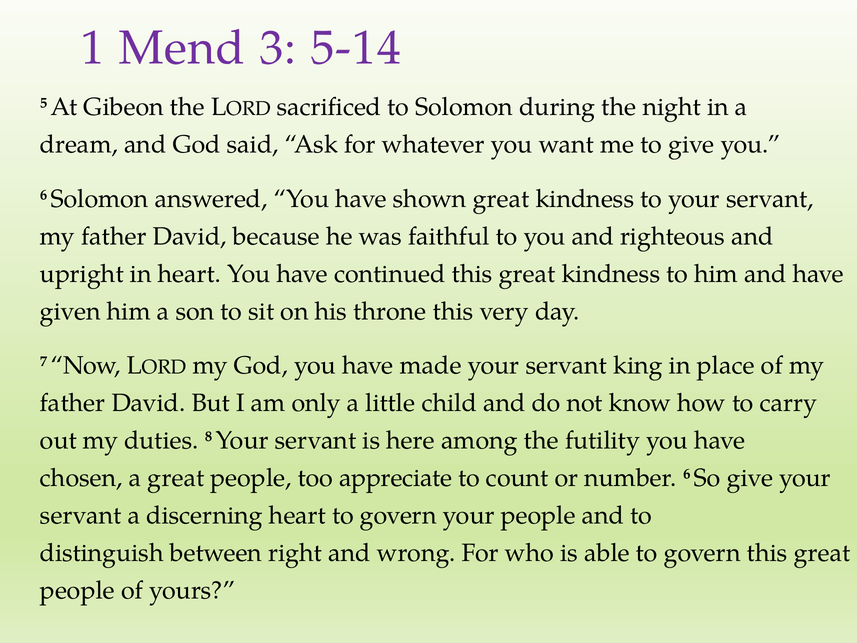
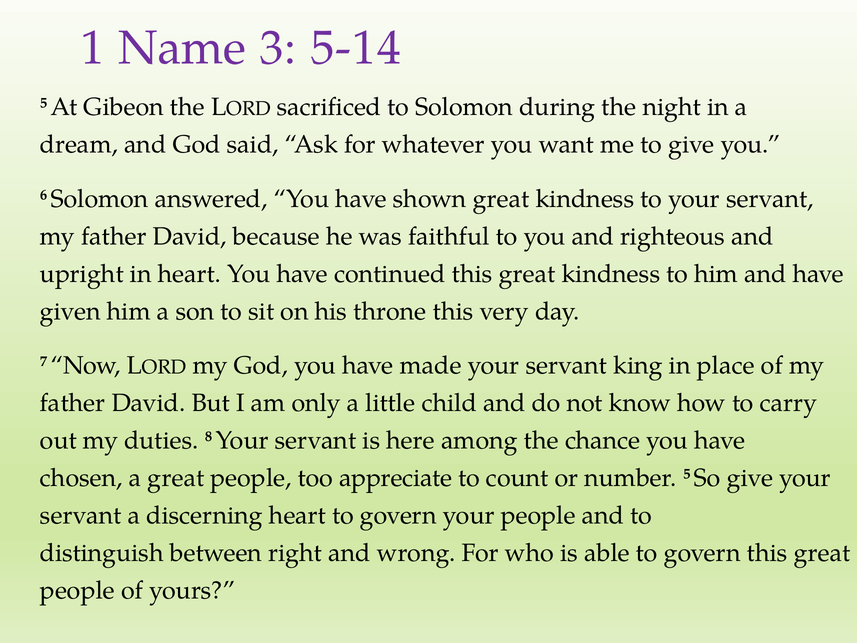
Mend: Mend -> Name
futility: futility -> chance
number 6: 6 -> 5
